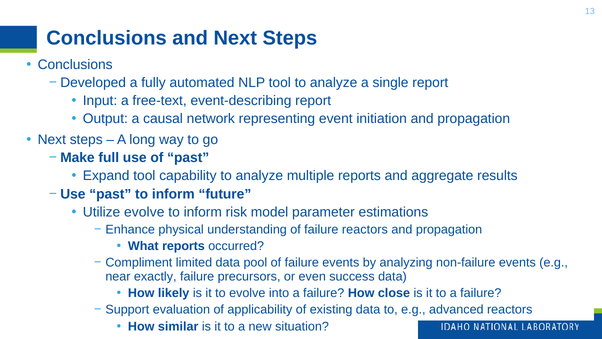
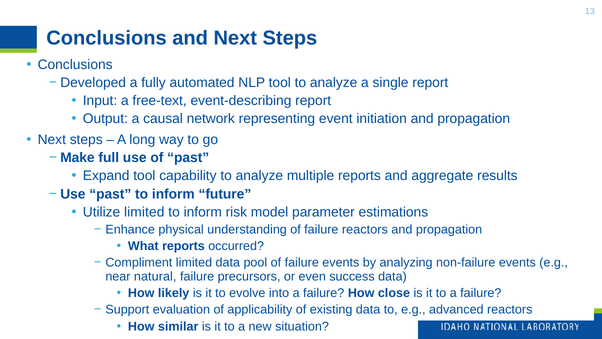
Utilize evolve: evolve -> limited
exactly: exactly -> natural
